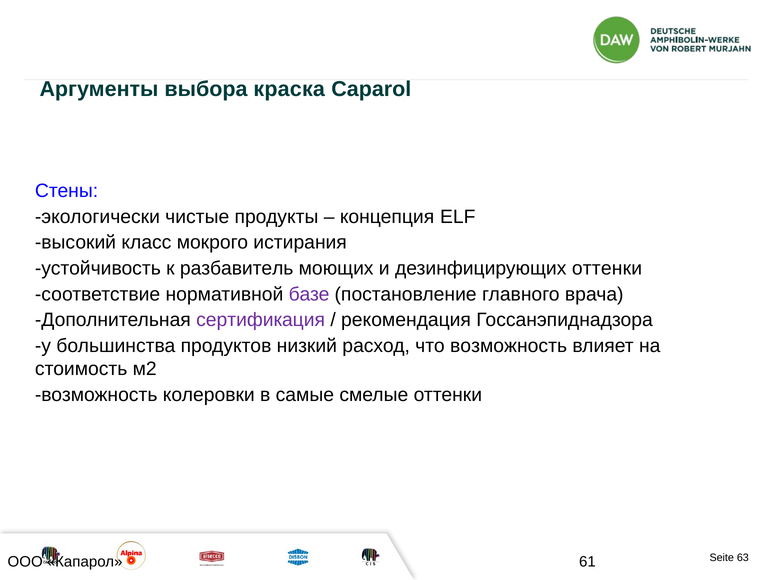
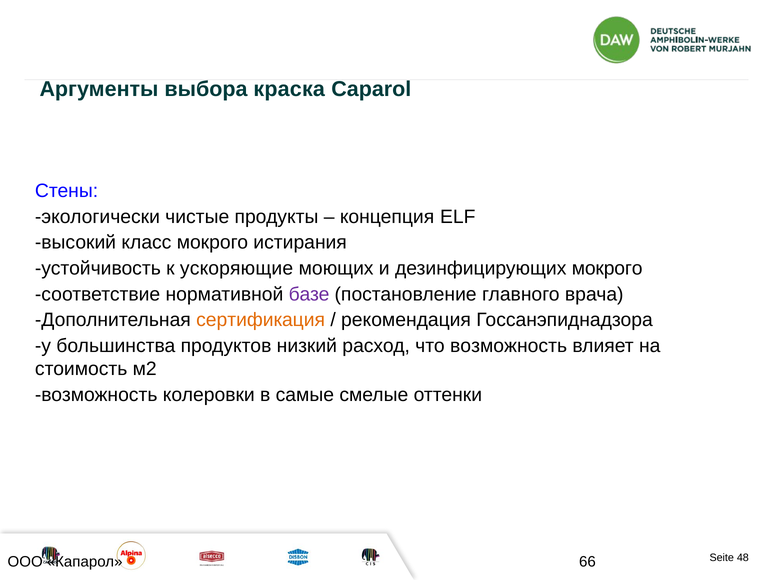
разбавитель: разбавитель -> ускоряющие
дезинфицирующих оттенки: оттенки -> мокрого
сертификация colour: purple -> orange
63: 63 -> 48
61: 61 -> 66
